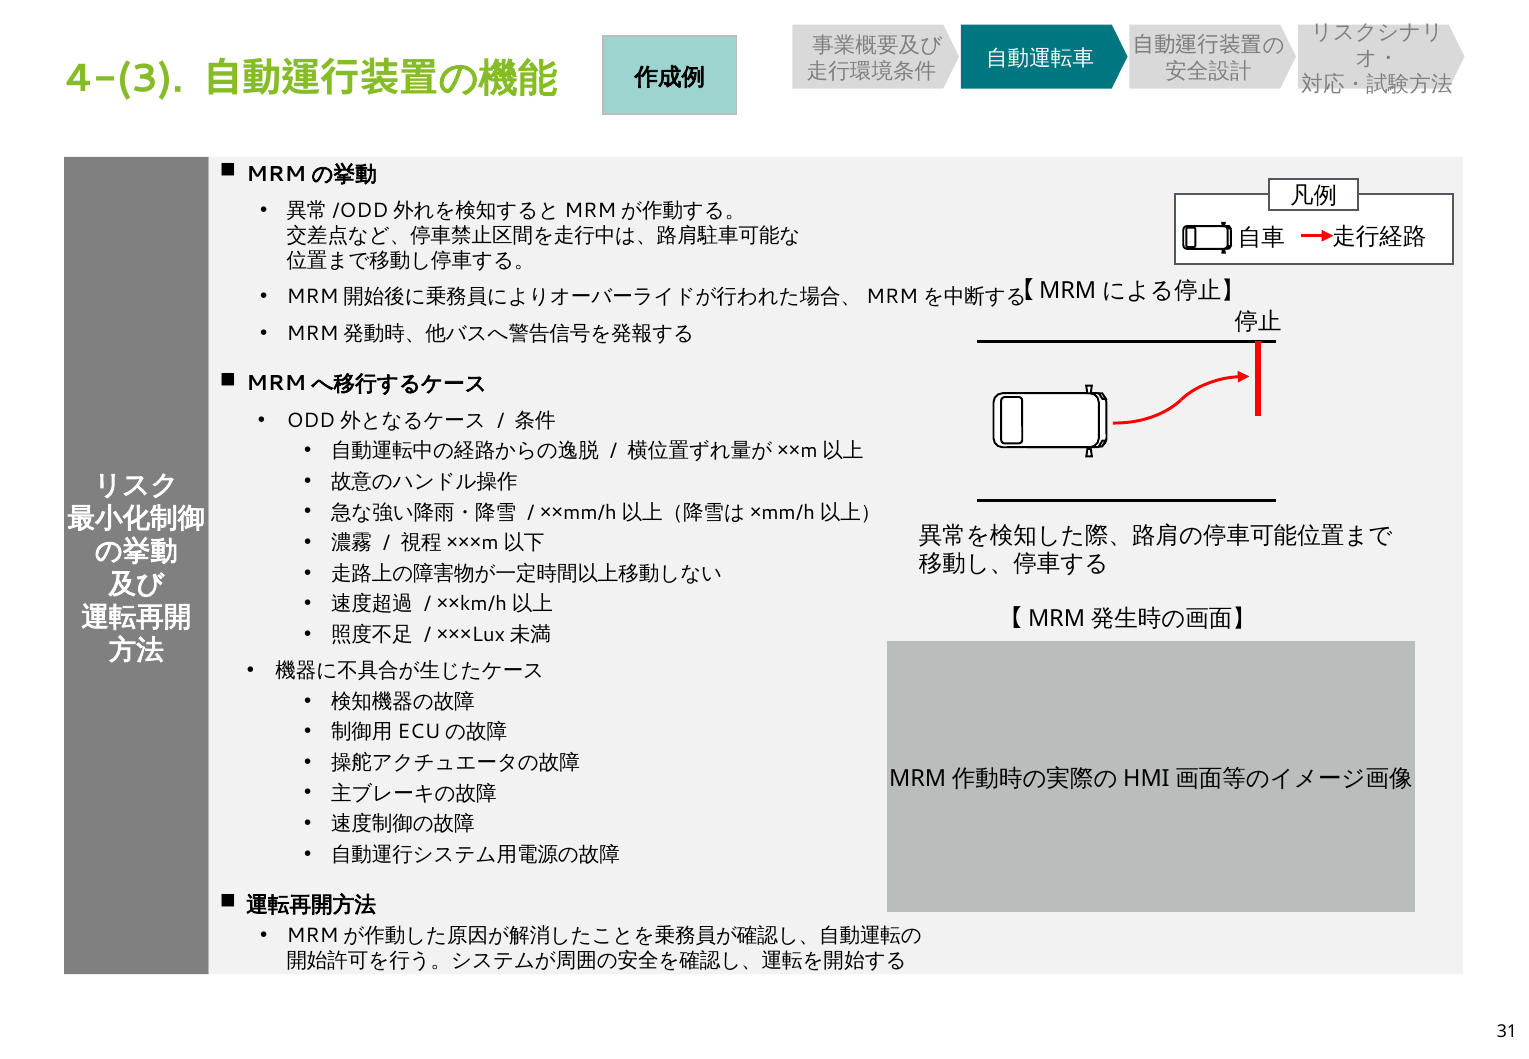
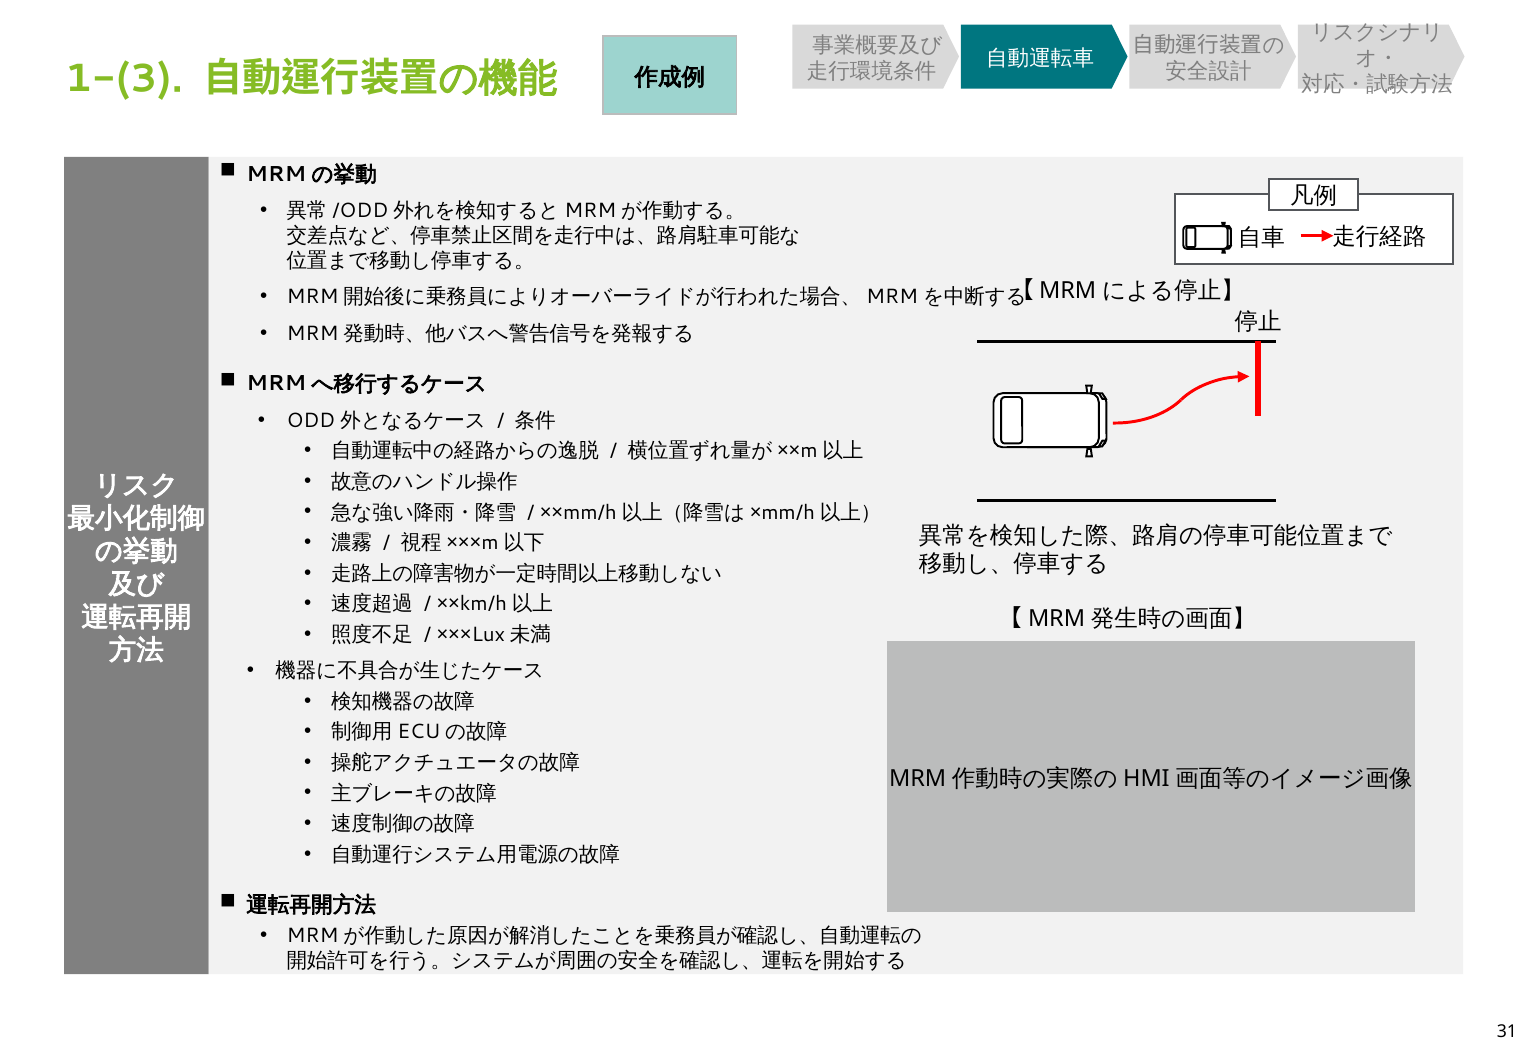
4-(3: 4-(3 -> 1-(3
